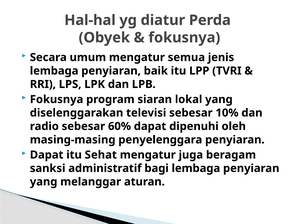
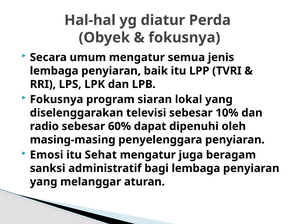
Dapat at (47, 155): Dapat -> Emosi
